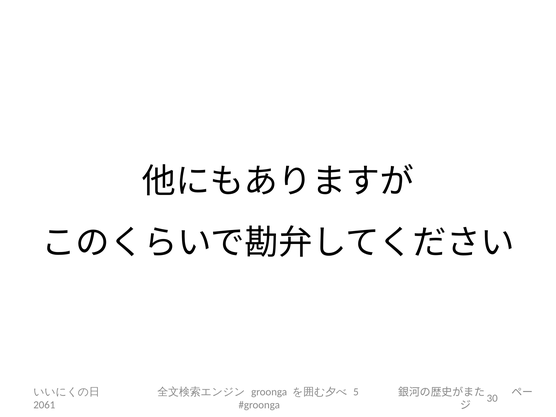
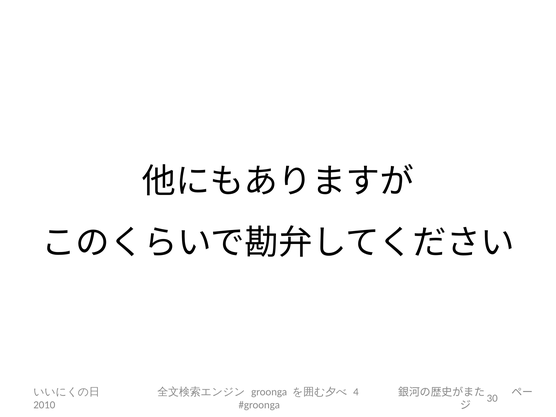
5: 5 -> 4
2061: 2061 -> 2010
